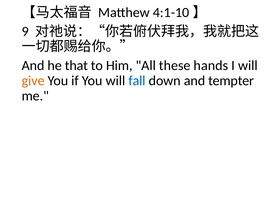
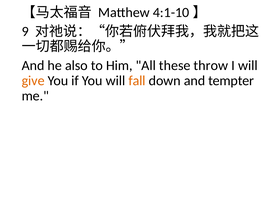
that: that -> also
hands: hands -> throw
fall colour: blue -> orange
